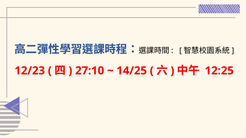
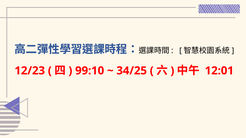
27:10: 27:10 -> 99:10
14/25: 14/25 -> 34/25
12:25: 12:25 -> 12:01
